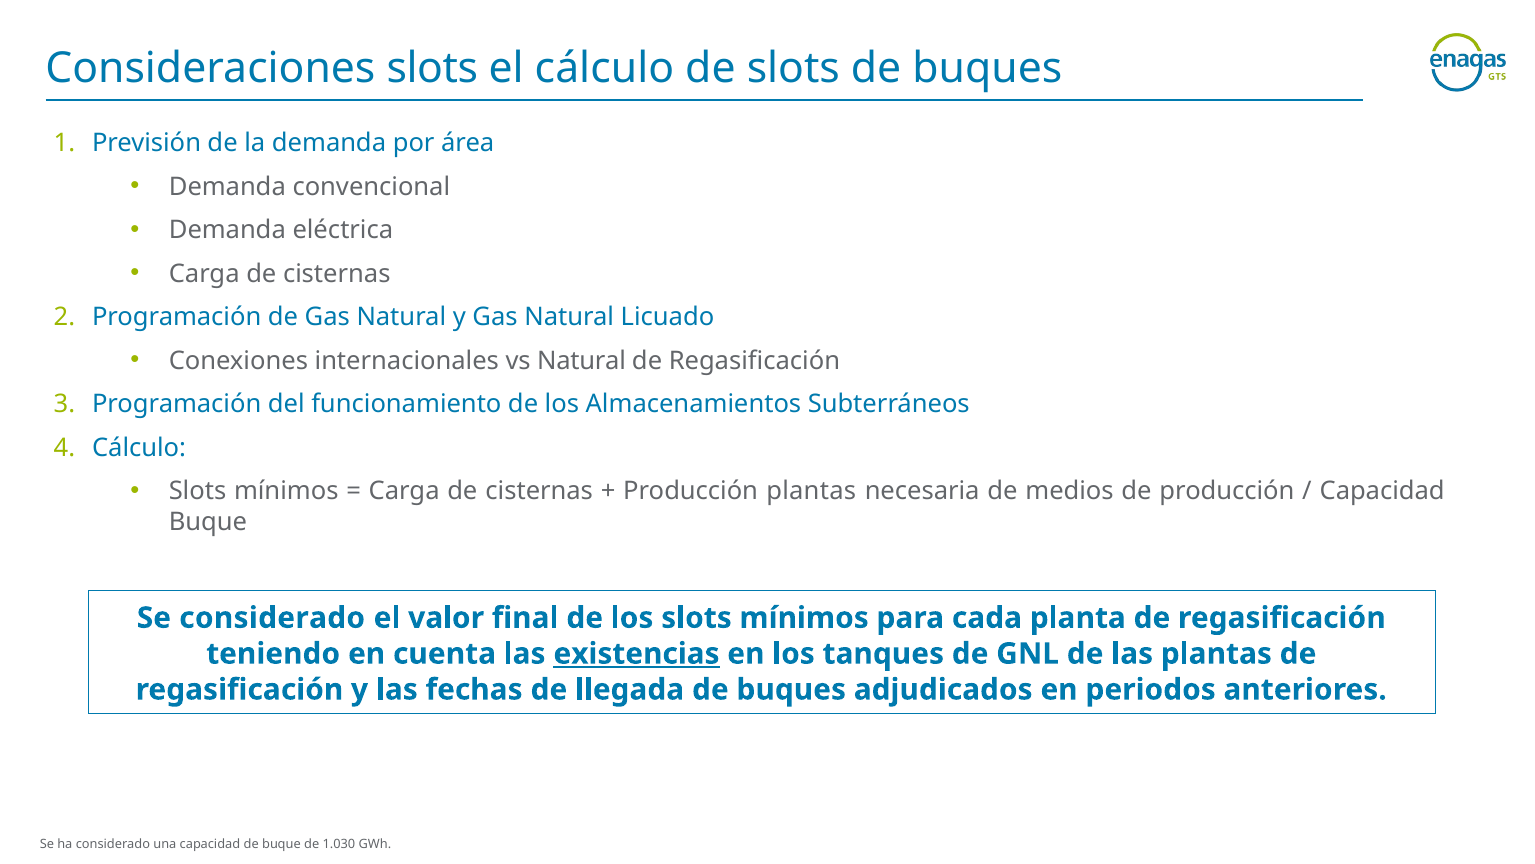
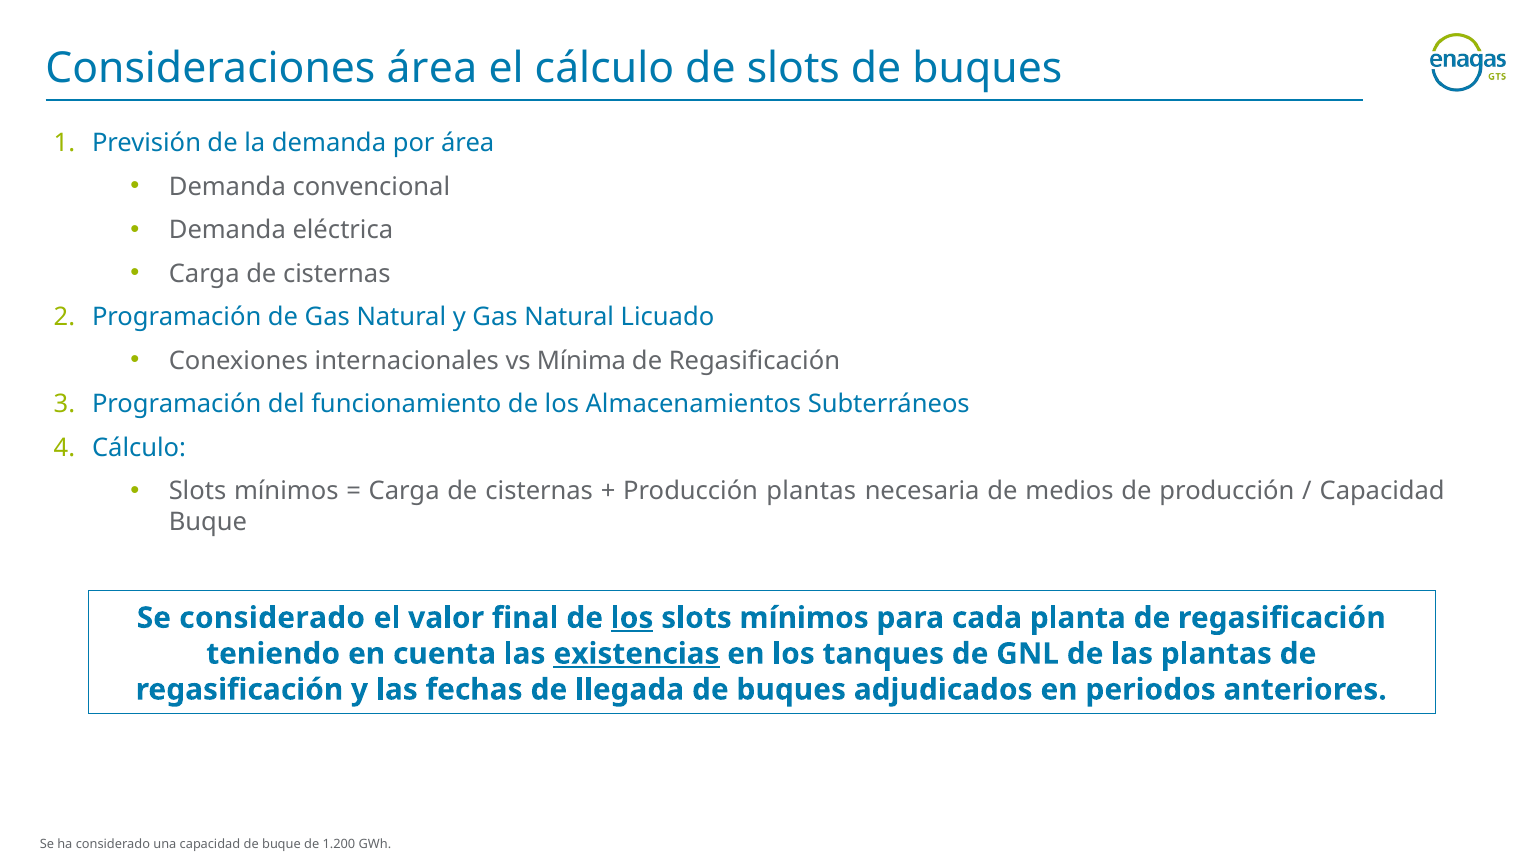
Consideraciones slots: slots -> área
vs Natural: Natural -> Mínima
los at (632, 618) underline: none -> present
1.030: 1.030 -> 1.200
